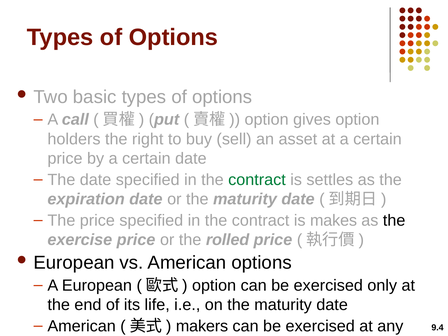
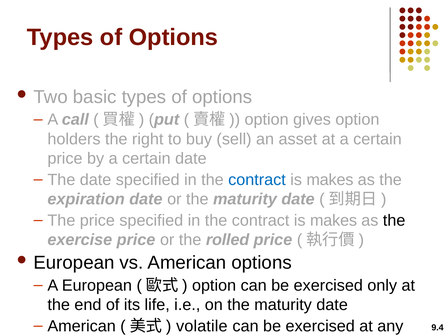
contract at (257, 180) colour: green -> blue
settles at (330, 180): settles -> makes
makers: makers -> volatile
